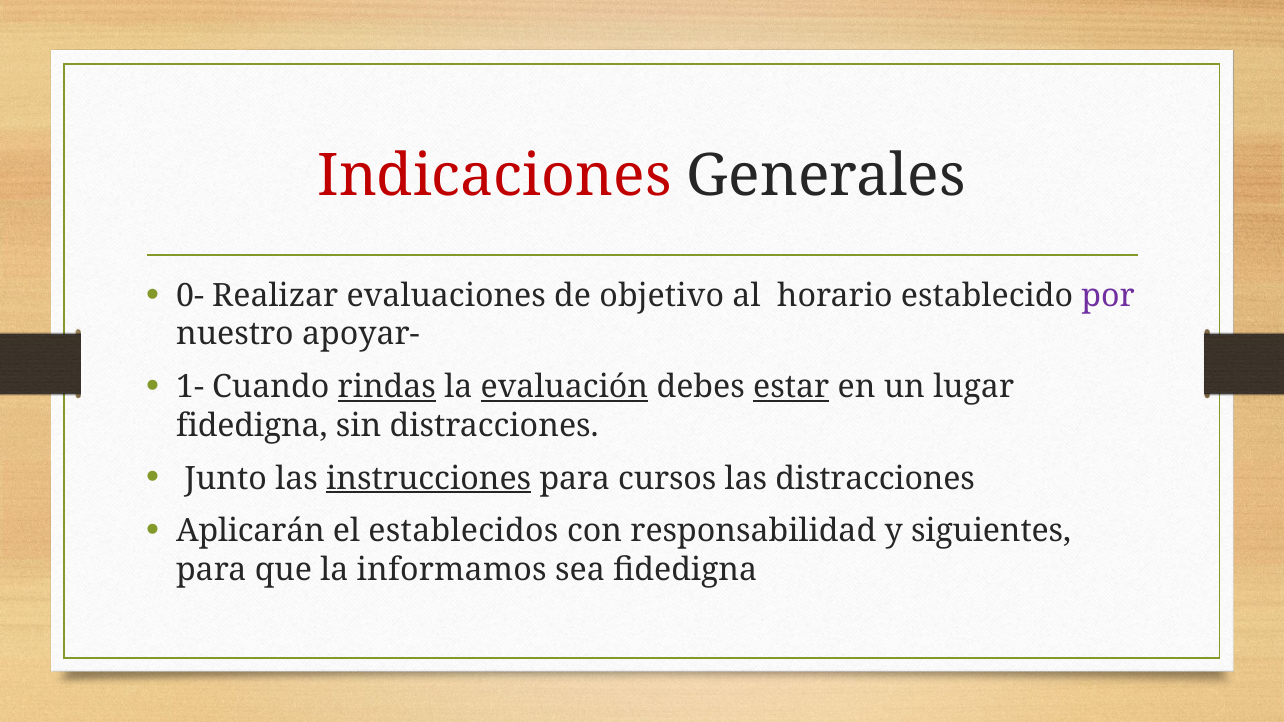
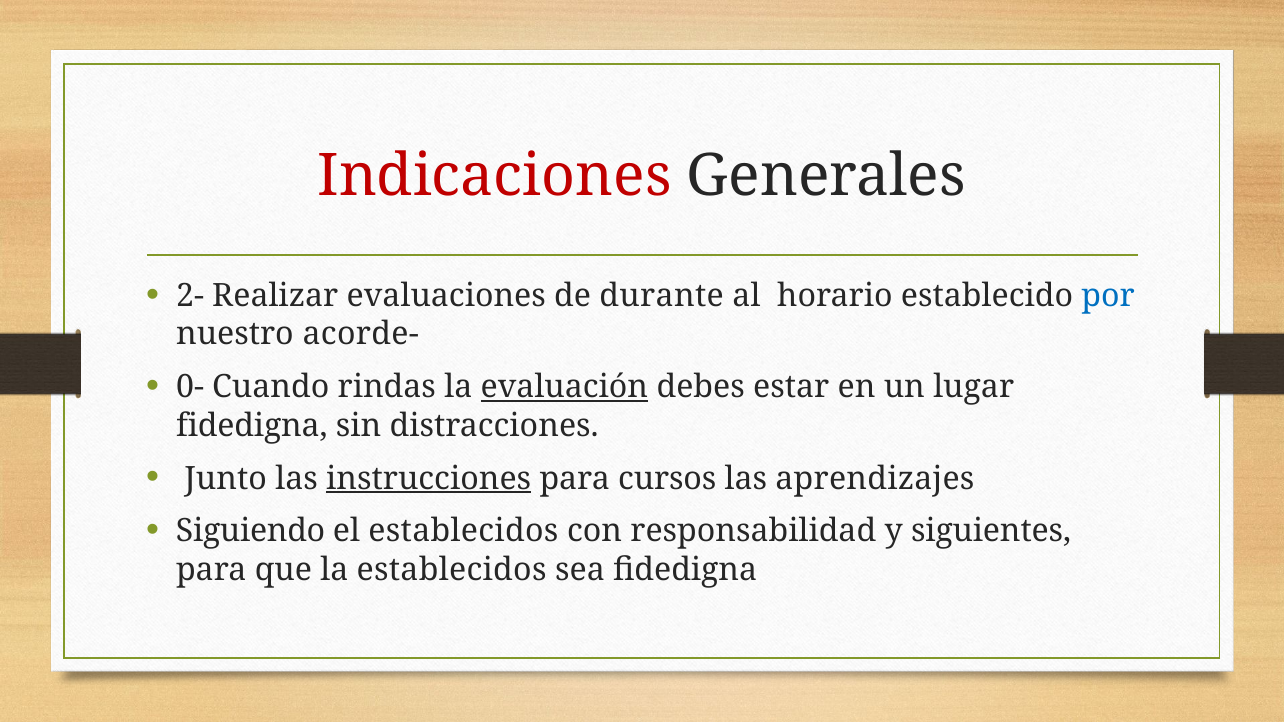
0-: 0- -> 2-
objetivo: objetivo -> durante
por colour: purple -> blue
apoyar-: apoyar- -> acorde-
1-: 1- -> 0-
rindas underline: present -> none
estar underline: present -> none
las distracciones: distracciones -> aprendizajes
Aplicarán: Aplicarán -> Siguiendo
la informamos: informamos -> establecidos
